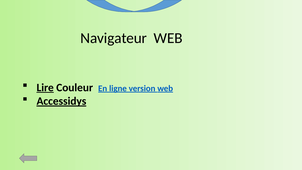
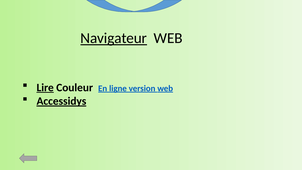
Navigateur underline: none -> present
